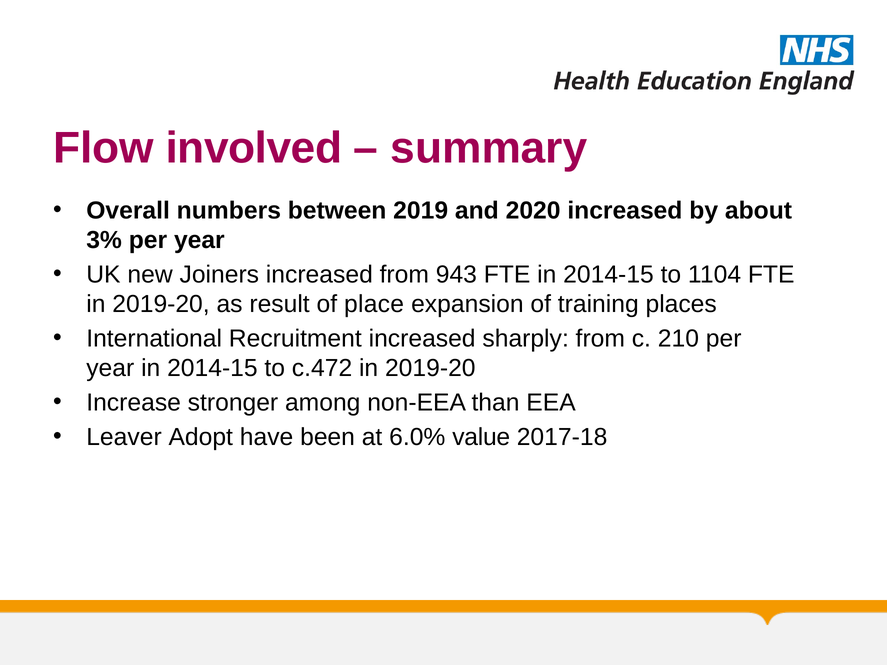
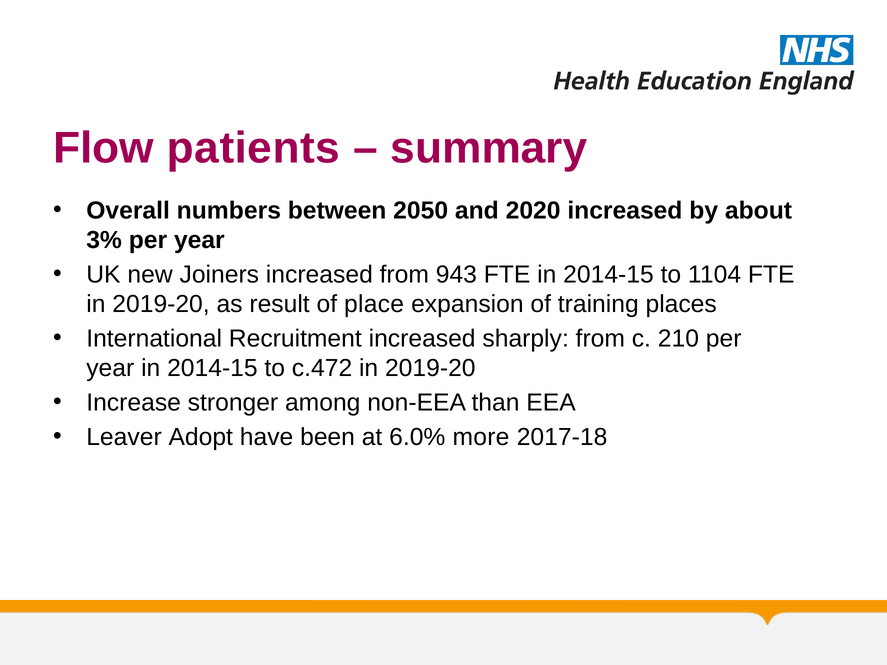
involved: involved -> patients
2019: 2019 -> 2050
value: value -> more
